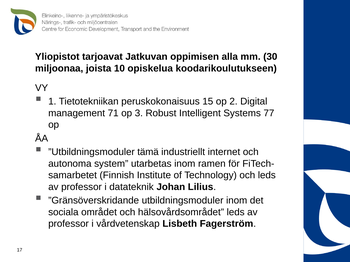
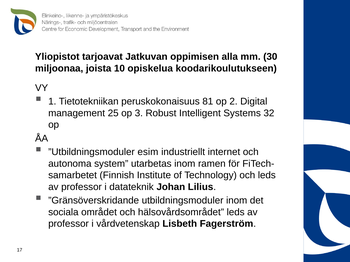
15: 15 -> 81
71: 71 -> 25
77: 77 -> 32
tämä: tämä -> esim
